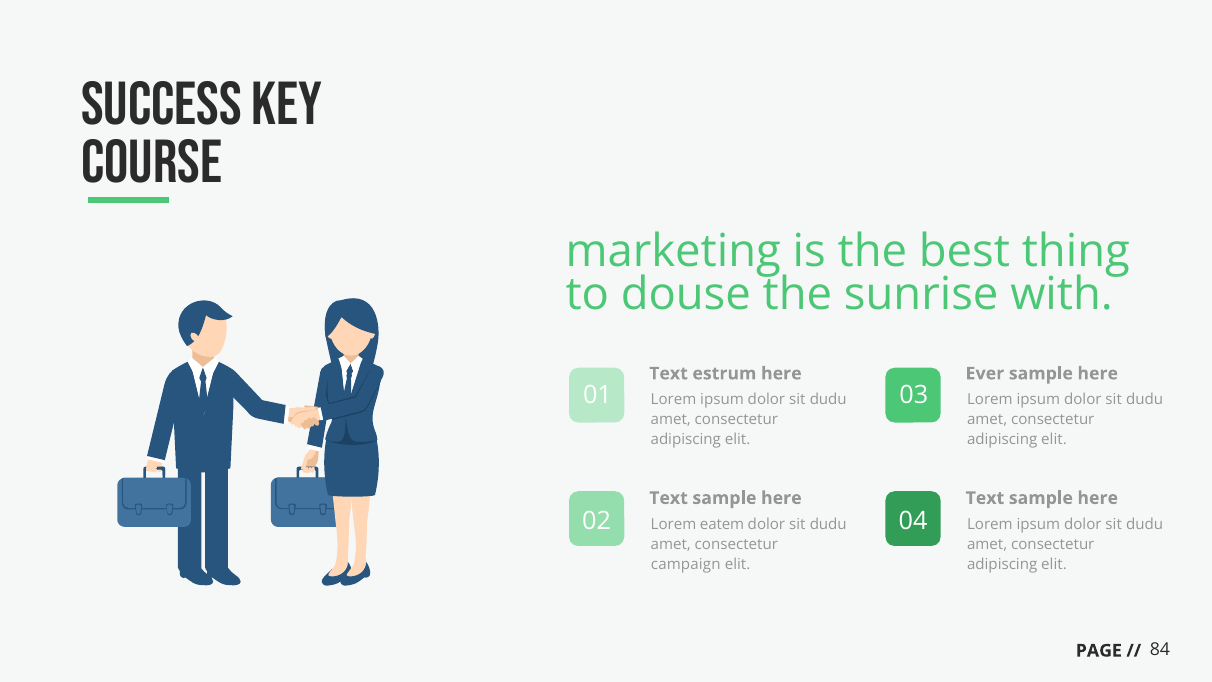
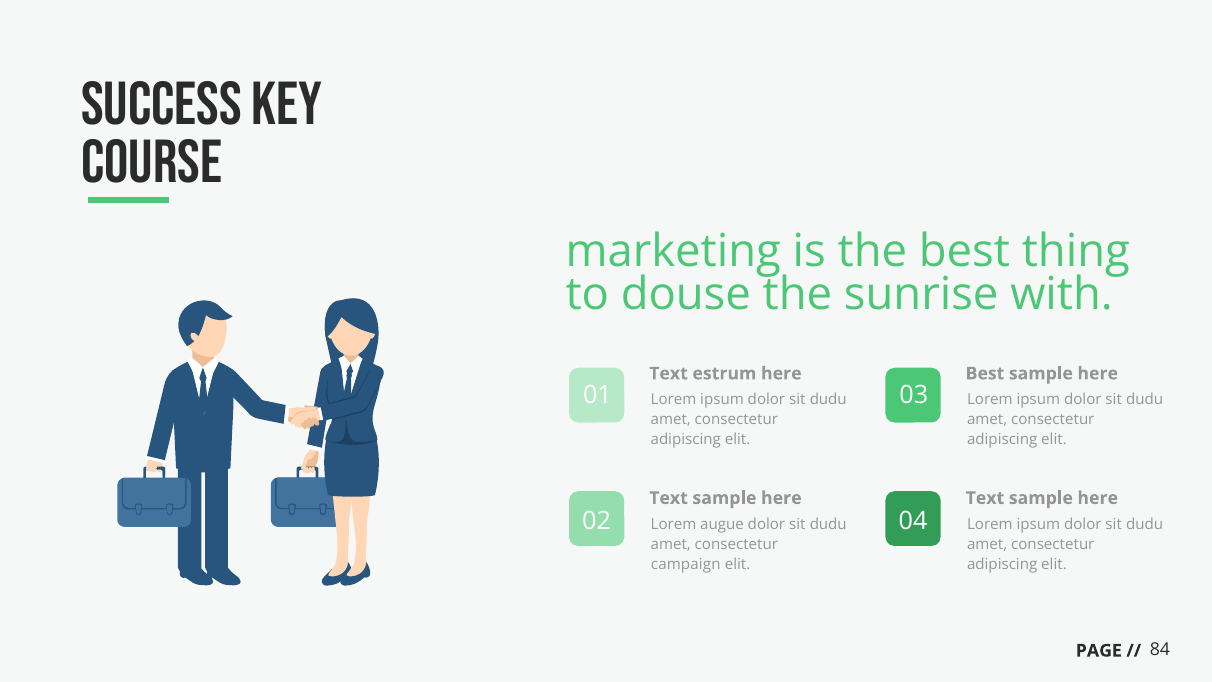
Ever at (985, 373): Ever -> Best
eatem: eatem -> augue
